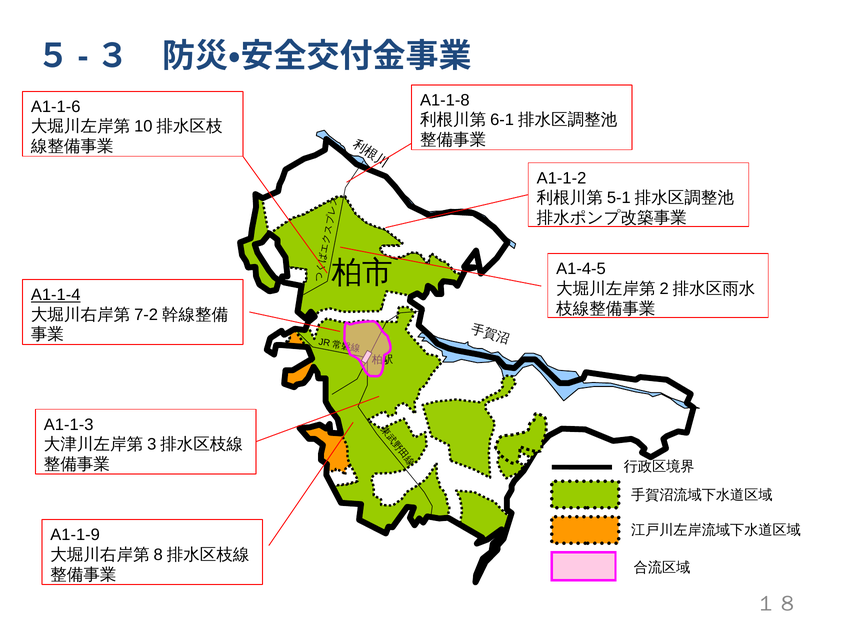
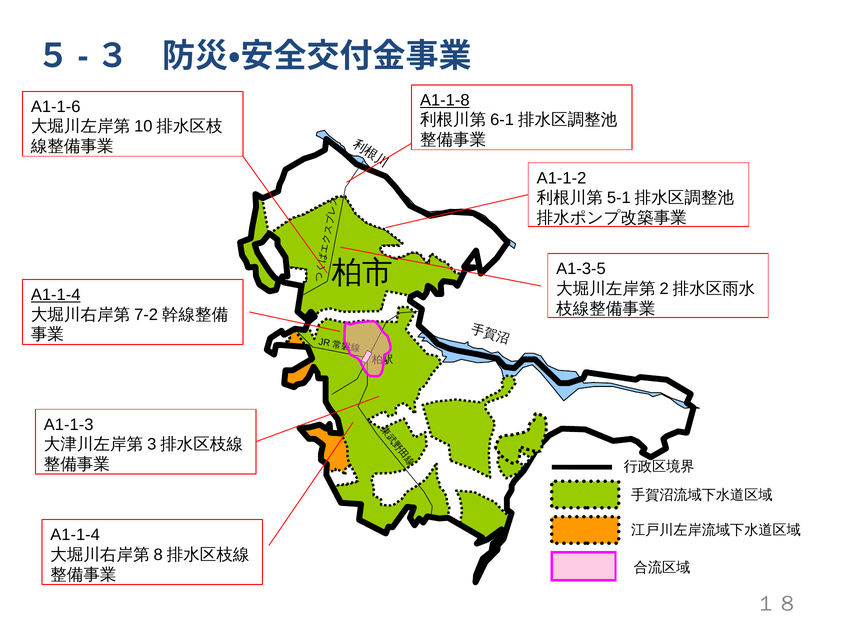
A1-1-8 underline: none -> present
A1-4-5: A1-4-5 -> A1-3-5
A1-1-9 at (75, 535): A1-1-9 -> A1-1-4
